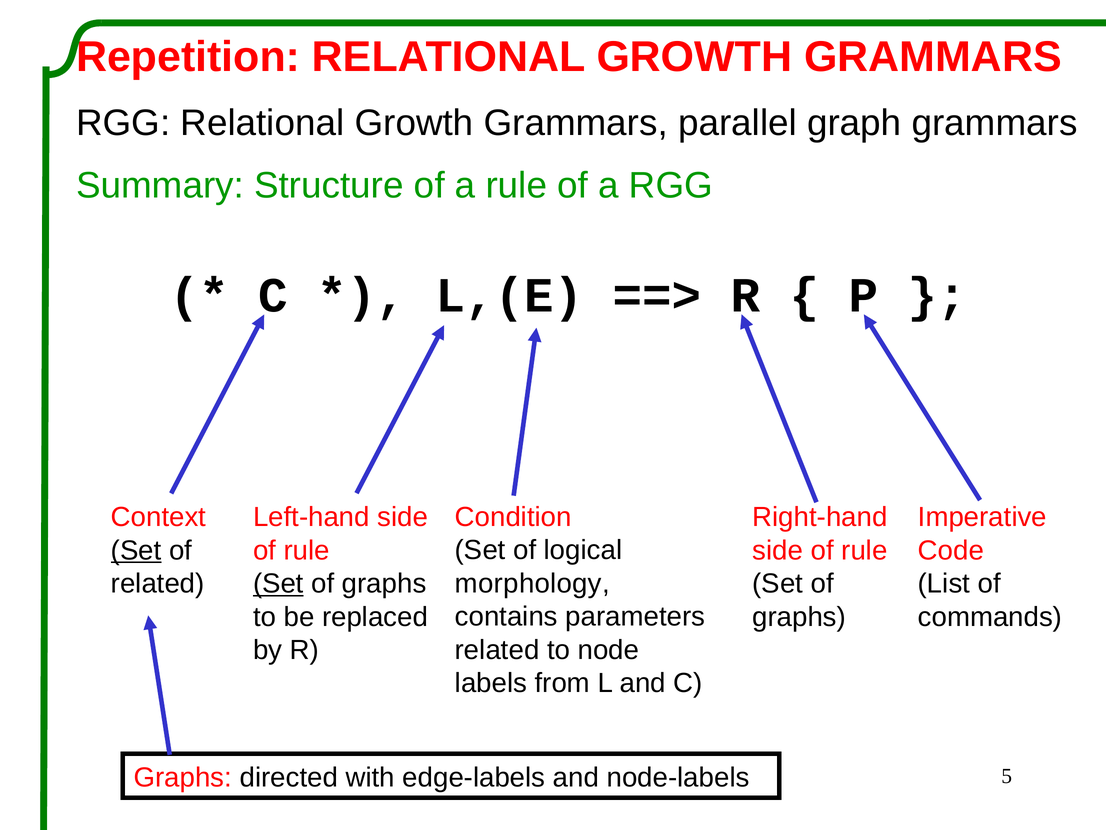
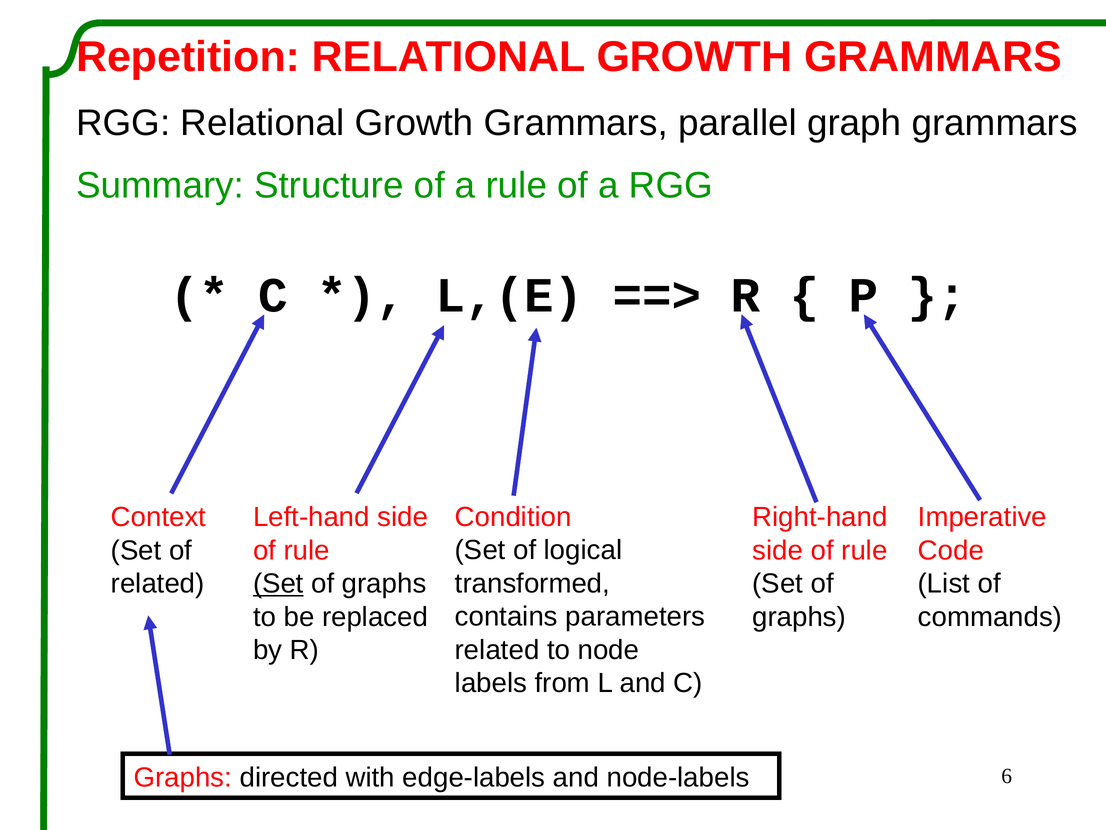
Set at (136, 550) underline: present -> none
morphology: morphology -> transformed
5: 5 -> 6
